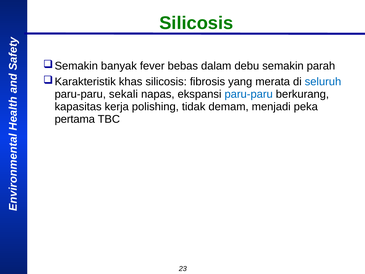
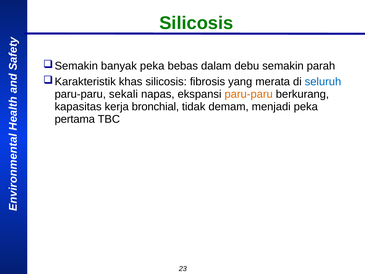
banyak fever: fever -> peka
paru-paru at (249, 94) colour: blue -> orange
polishing: polishing -> bronchial
